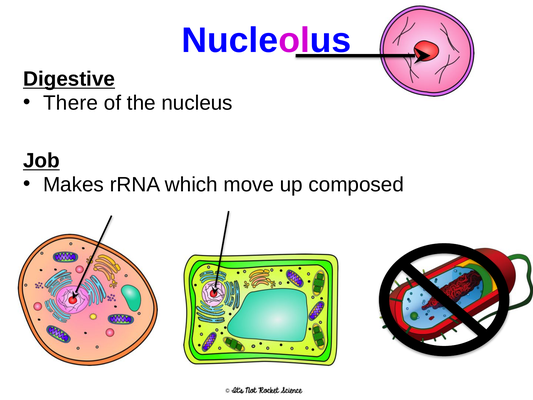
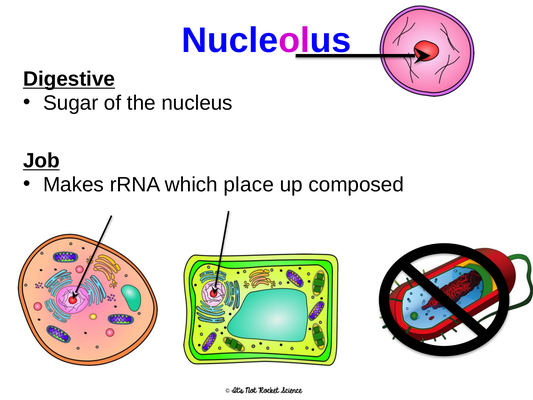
There: There -> Sugar
move: move -> place
